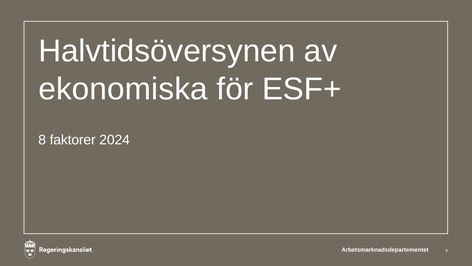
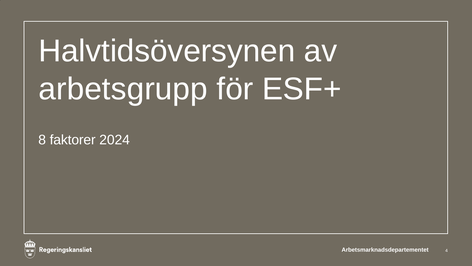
ekonomiska: ekonomiska -> arbetsgrupp
